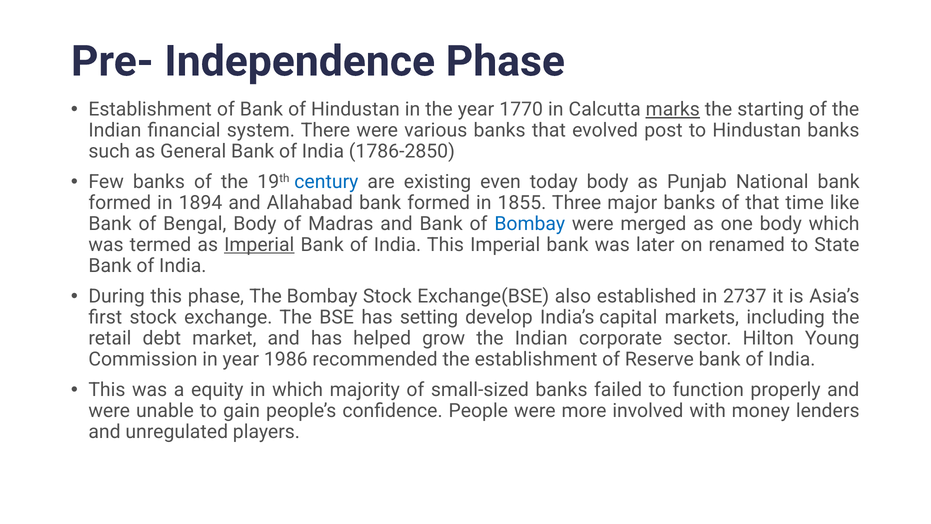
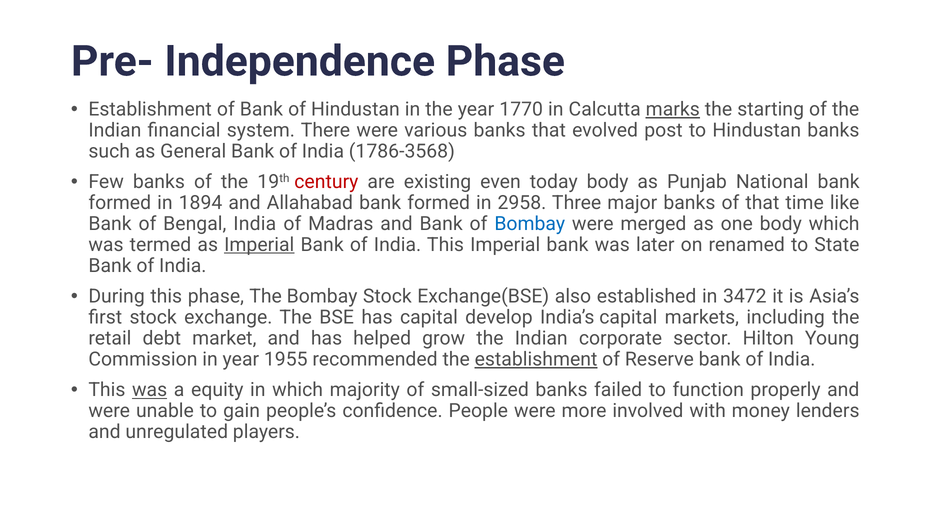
1786-2850: 1786-2850 -> 1786-3568
century colour: blue -> red
1855: 1855 -> 2958
Bengal Body: Body -> India
2737: 2737 -> 3472
has setting: setting -> capital
1986: 1986 -> 1955
establishment at (536, 359) underline: none -> present
was at (150, 390) underline: none -> present
